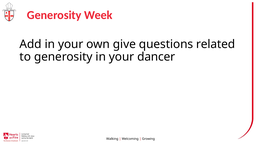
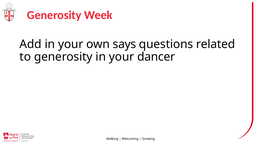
give: give -> says
